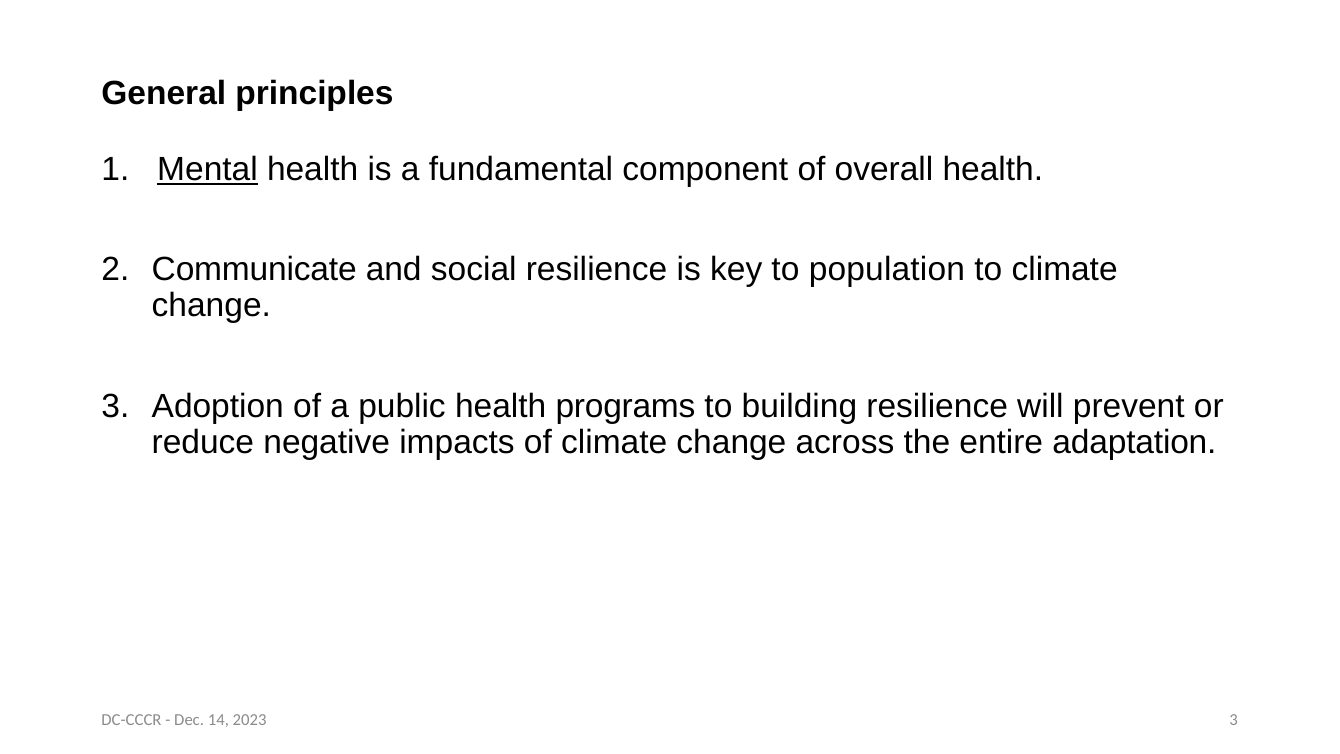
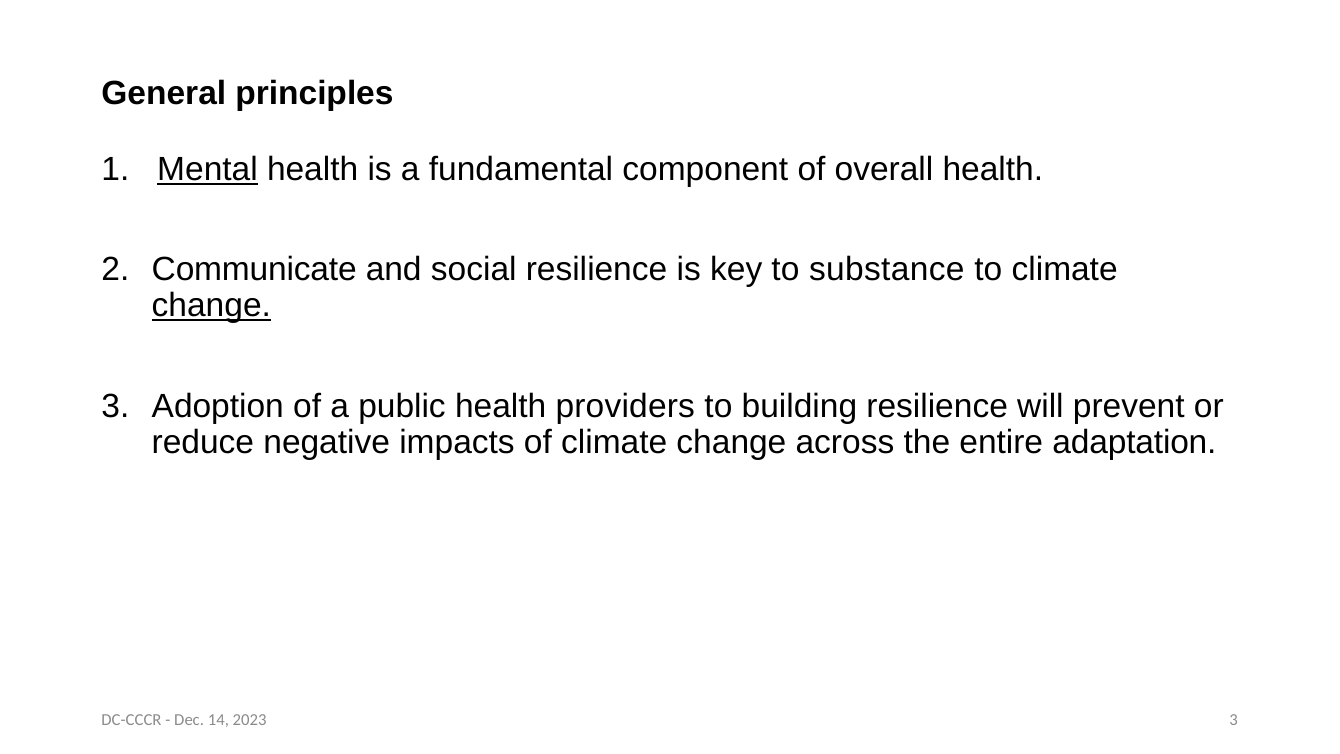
population: population -> substance
change at (211, 306) underline: none -> present
programs: programs -> providers
